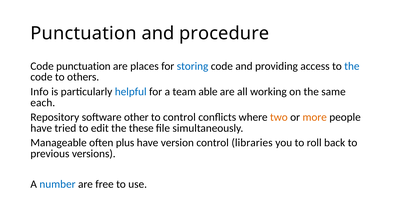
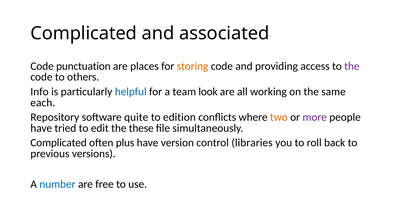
Punctuation at (84, 34): Punctuation -> Complicated
procedure: procedure -> associated
storing colour: blue -> orange
the at (352, 66) colour: blue -> purple
able: able -> look
other: other -> quite
to control: control -> edition
more colour: orange -> purple
Manageable at (59, 143): Manageable -> Complicated
